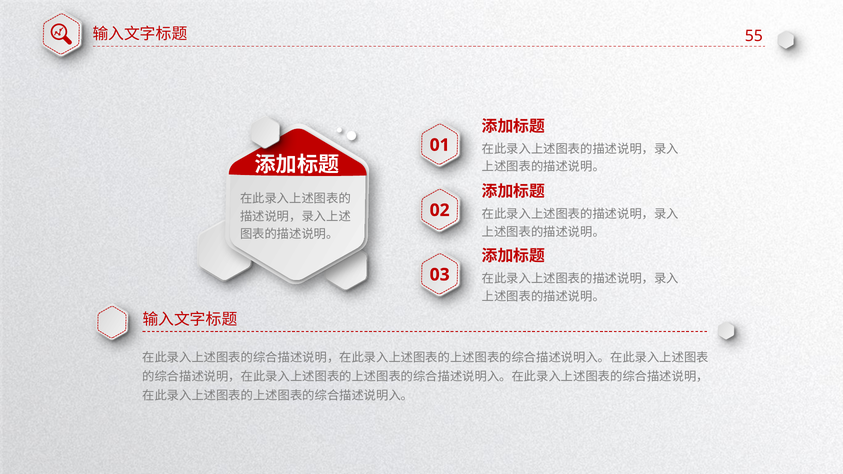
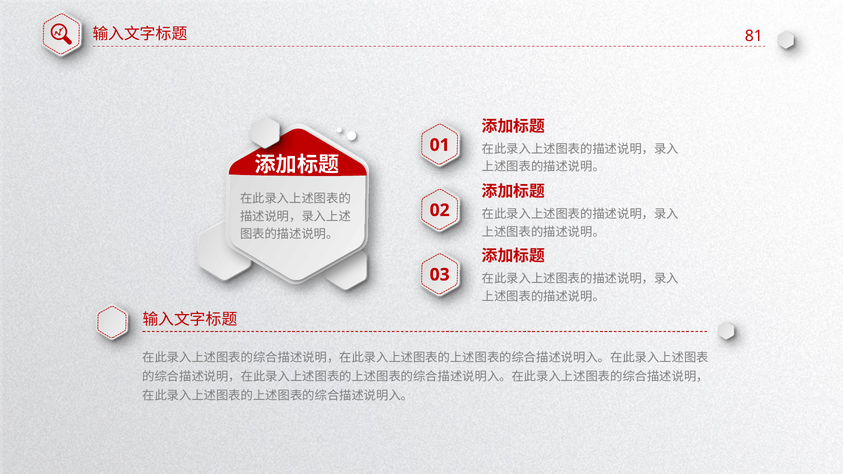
55: 55 -> 81
